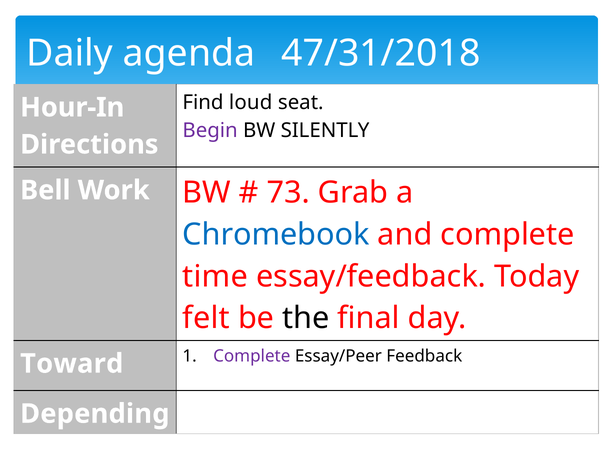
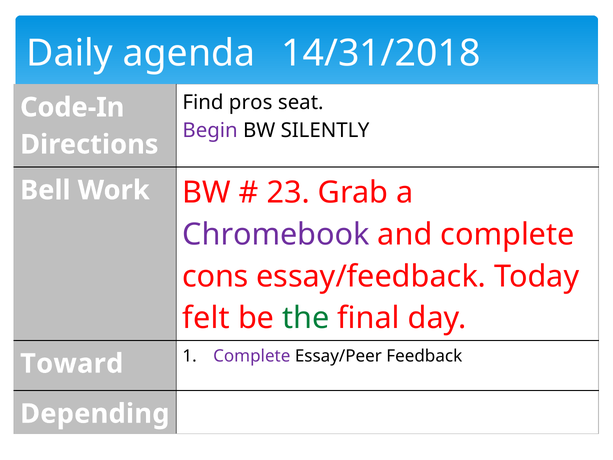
47/31/2018: 47/31/2018 -> 14/31/2018
loud: loud -> pros
Hour-In: Hour-In -> Code-In
73: 73 -> 23
Chromebook colour: blue -> purple
time: time -> cons
the colour: black -> green
